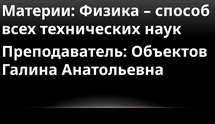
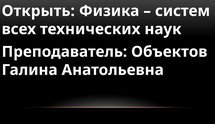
Материи: Материи -> Открыть
способ: способ -> систем
